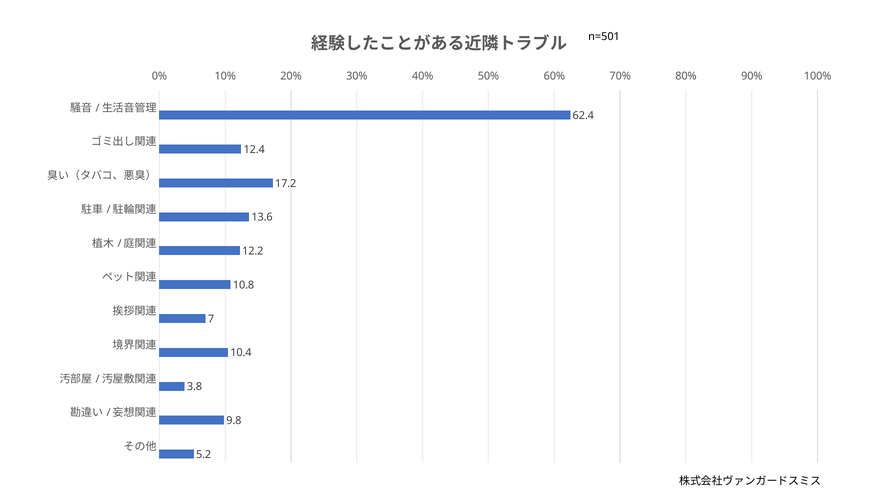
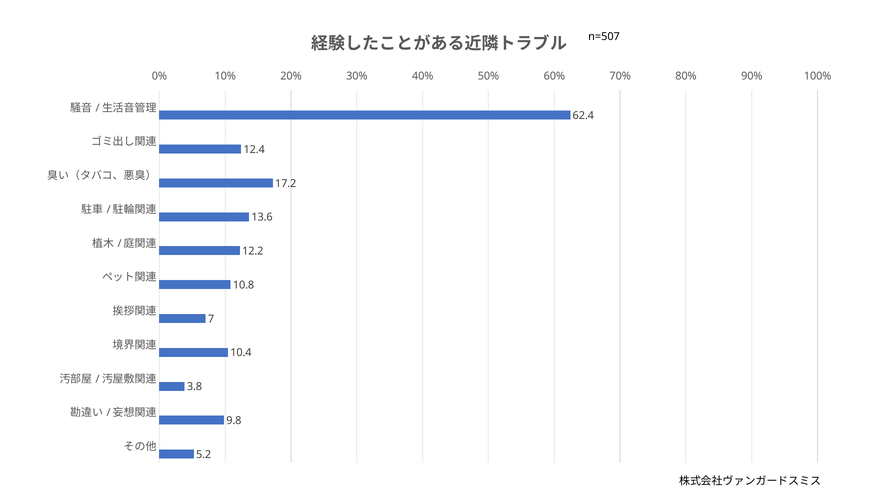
n=501: n=501 -> n=507
